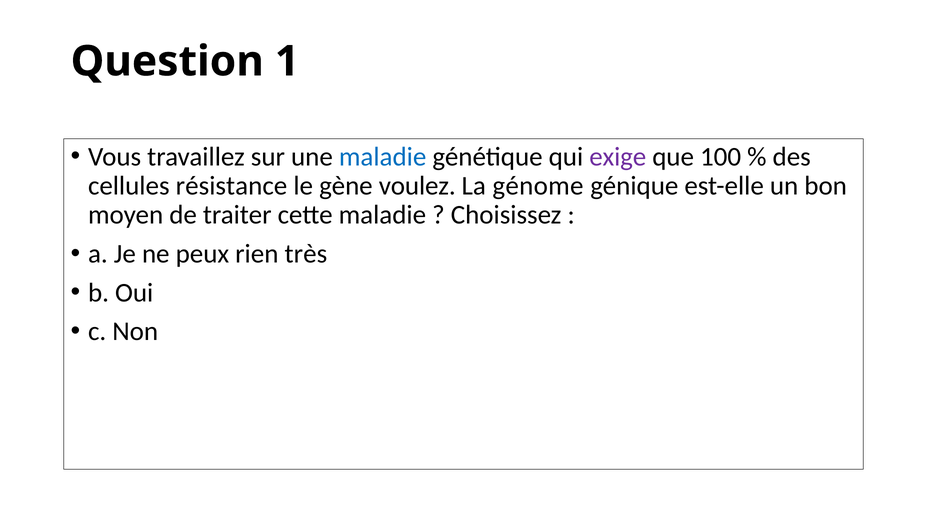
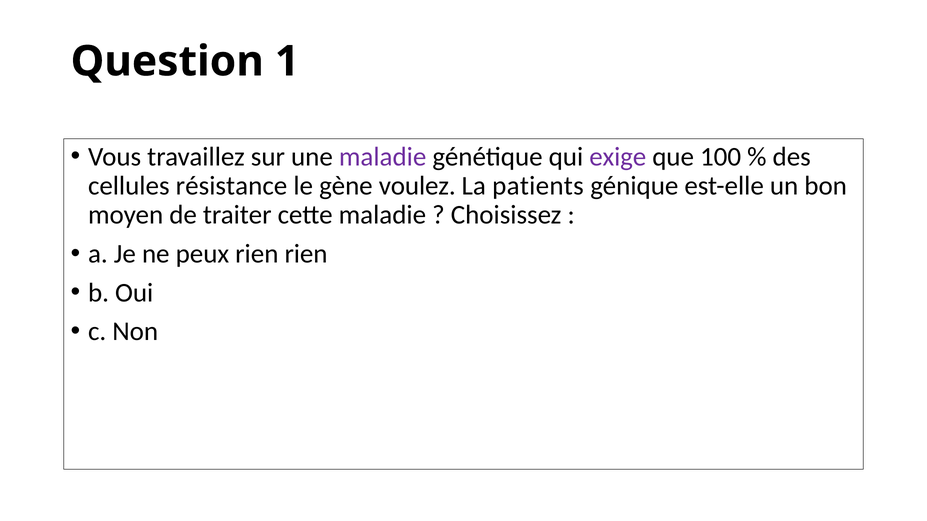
maladie at (383, 157) colour: blue -> purple
génome: génome -> patients
rien très: très -> rien
